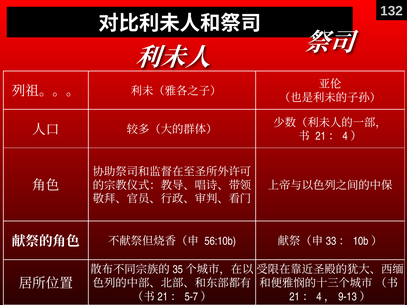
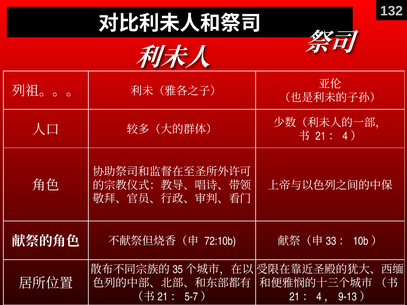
56:10b: 56:10b -> 72:10b
